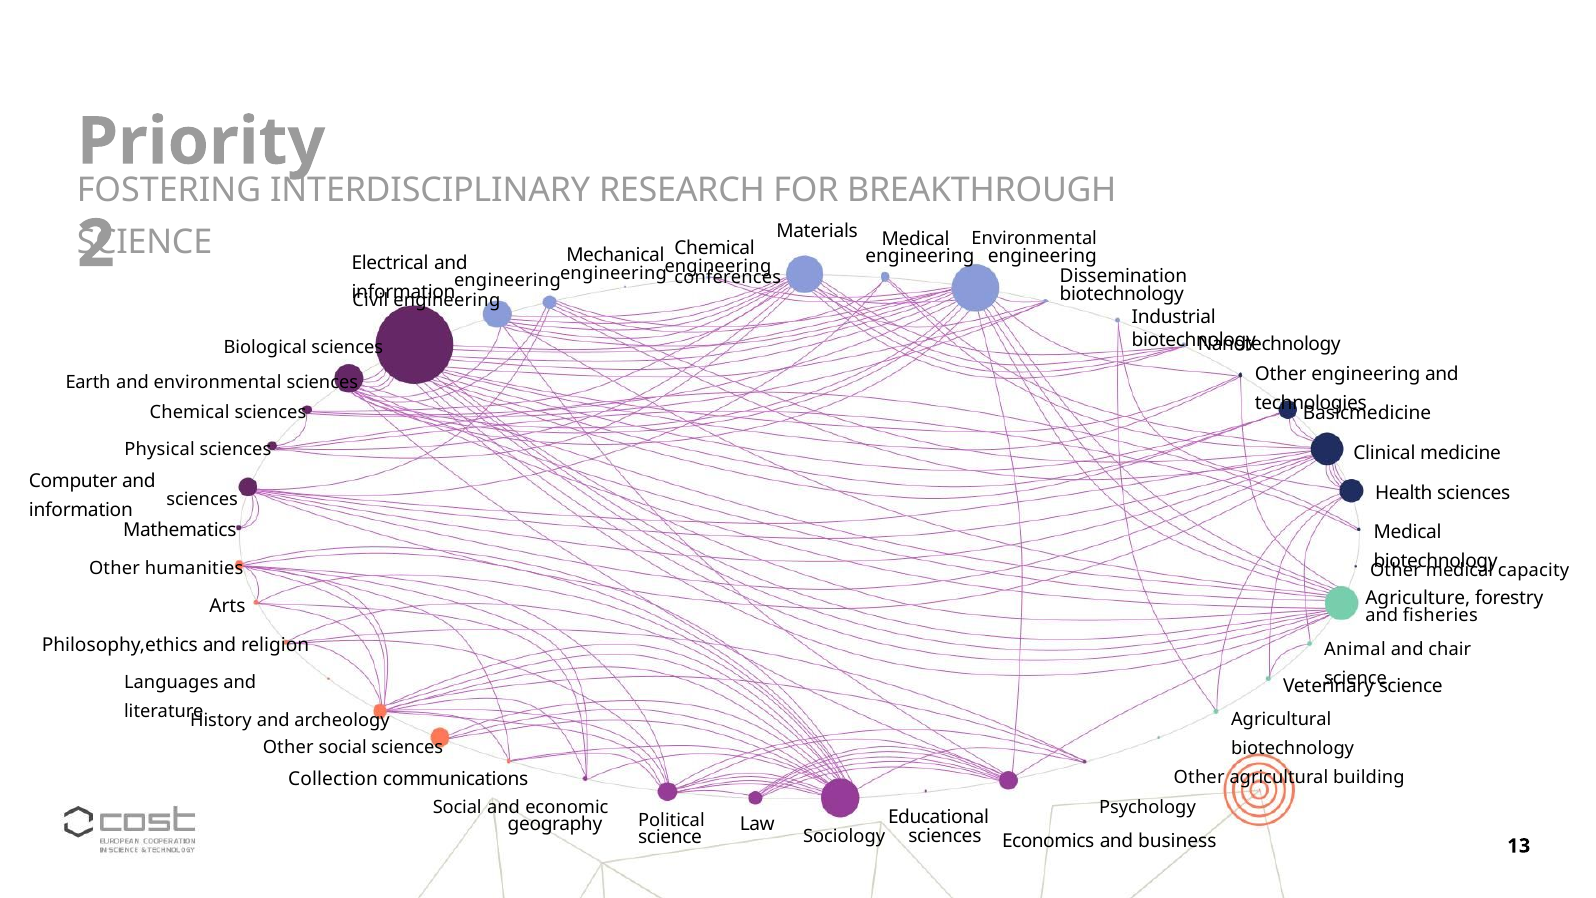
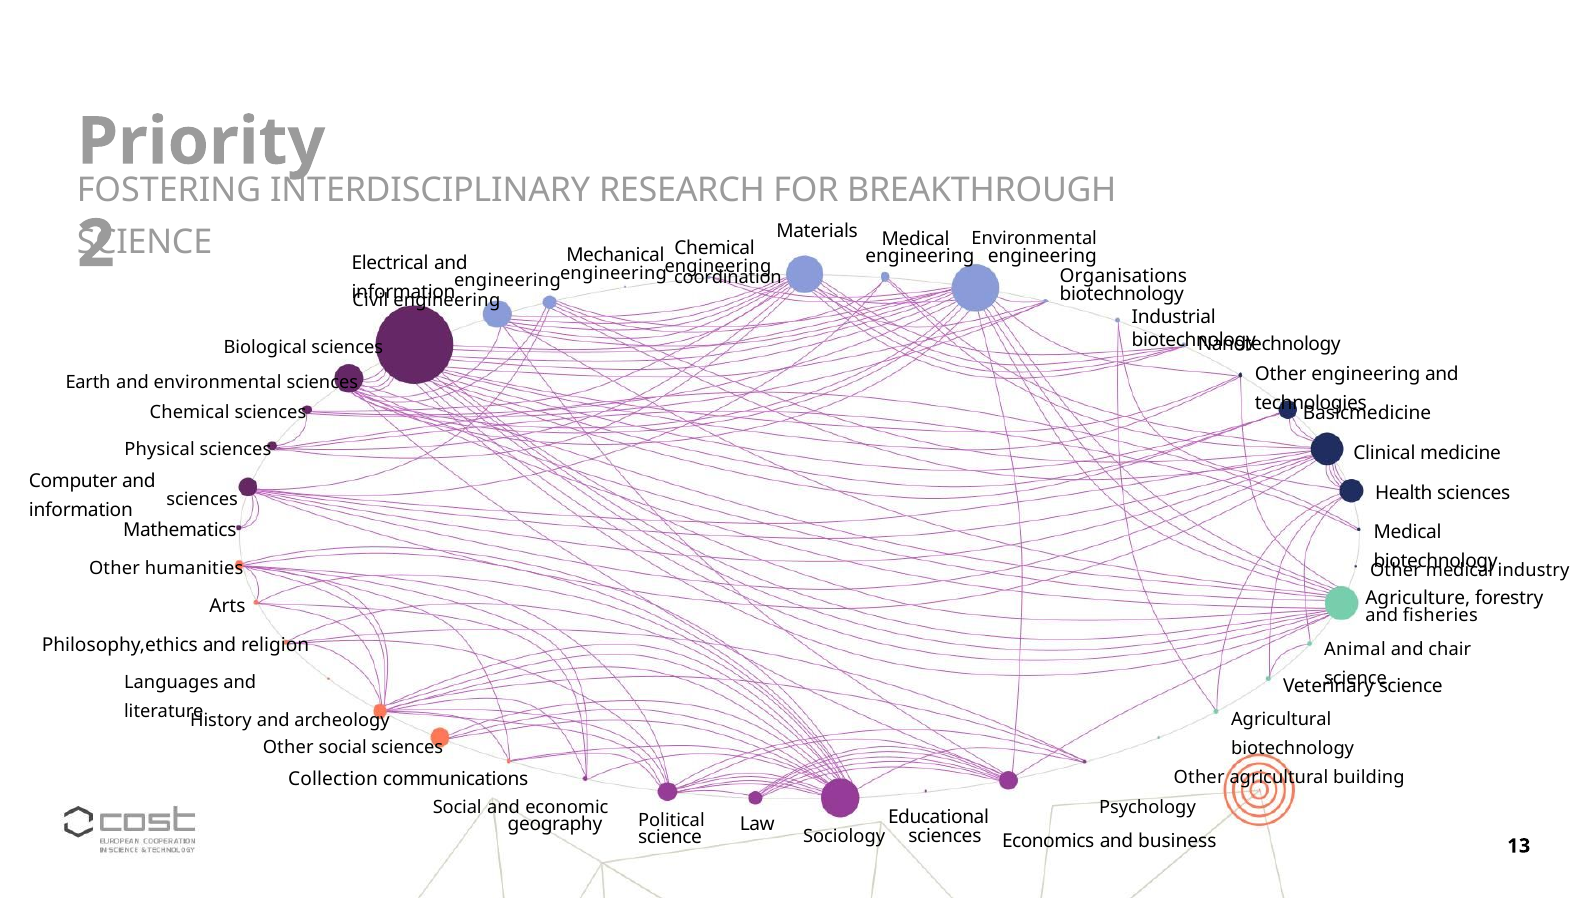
Dissemination: Dissemination -> Organisations
conferences: conferences -> coordination
capacity: capacity -> industry
